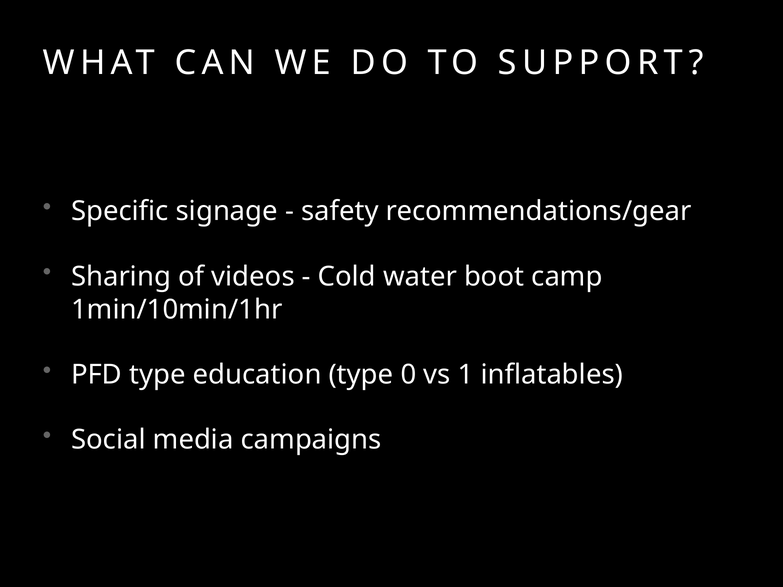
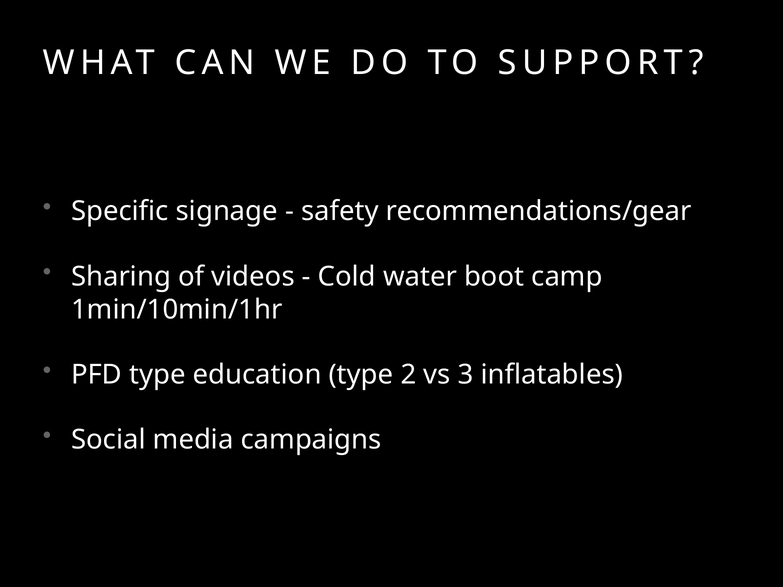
0: 0 -> 2
1: 1 -> 3
